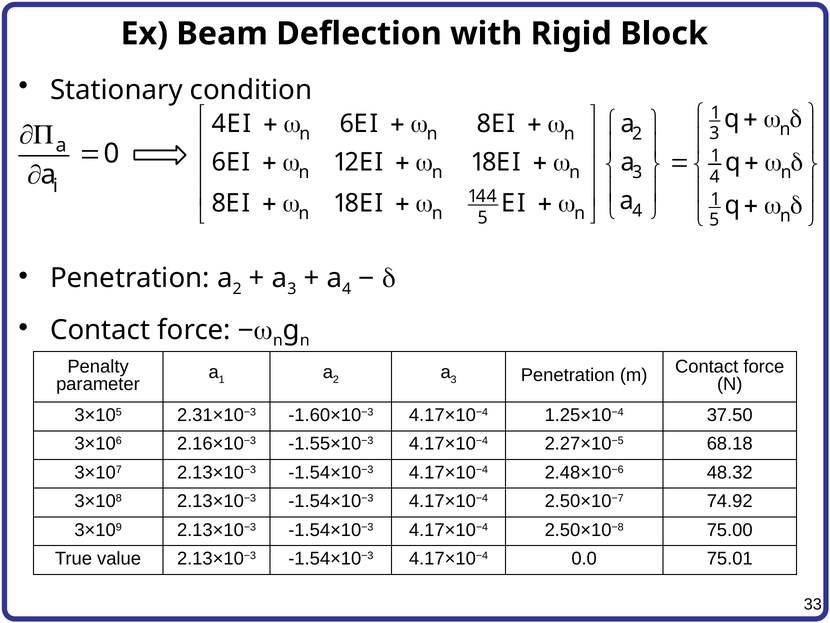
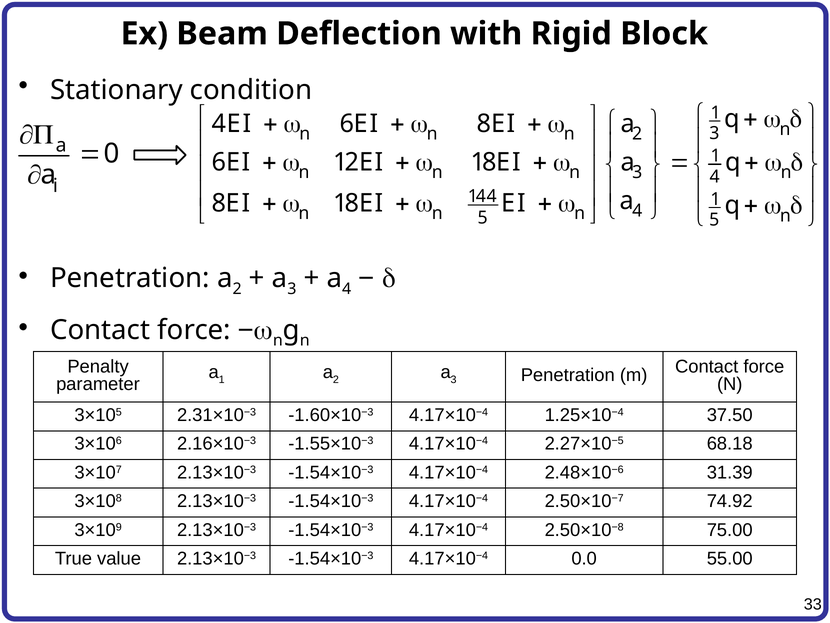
48.32: 48.32 -> 31.39
75.01: 75.01 -> 55.00
